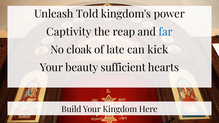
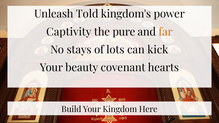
reap: reap -> pure
far colour: blue -> orange
cloak: cloak -> stays
late: late -> lots
sufficient: sufficient -> covenant
